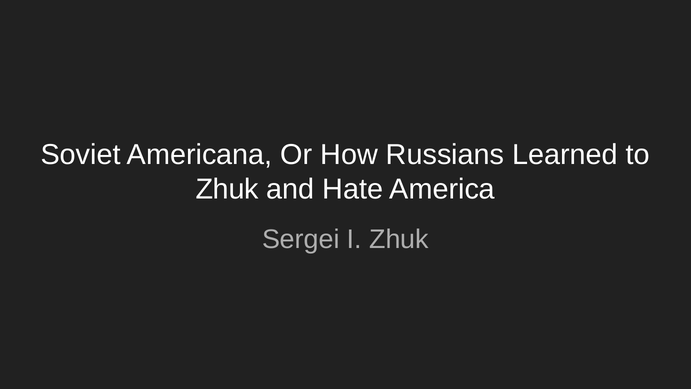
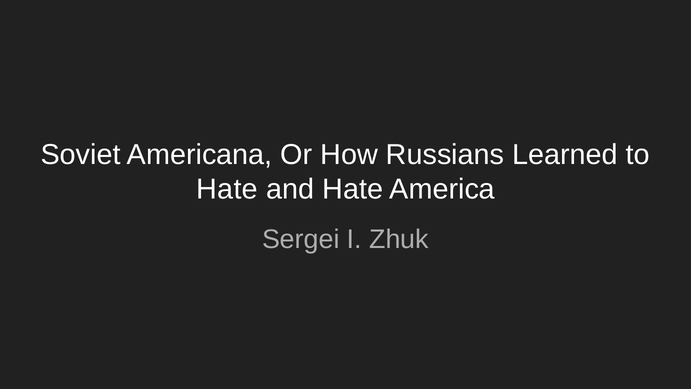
Zhuk at (227, 189): Zhuk -> Hate
